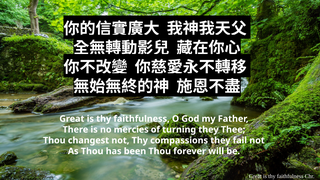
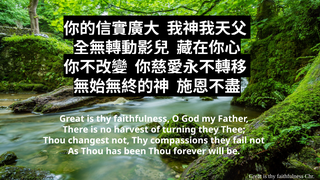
mercies: mercies -> harvest
